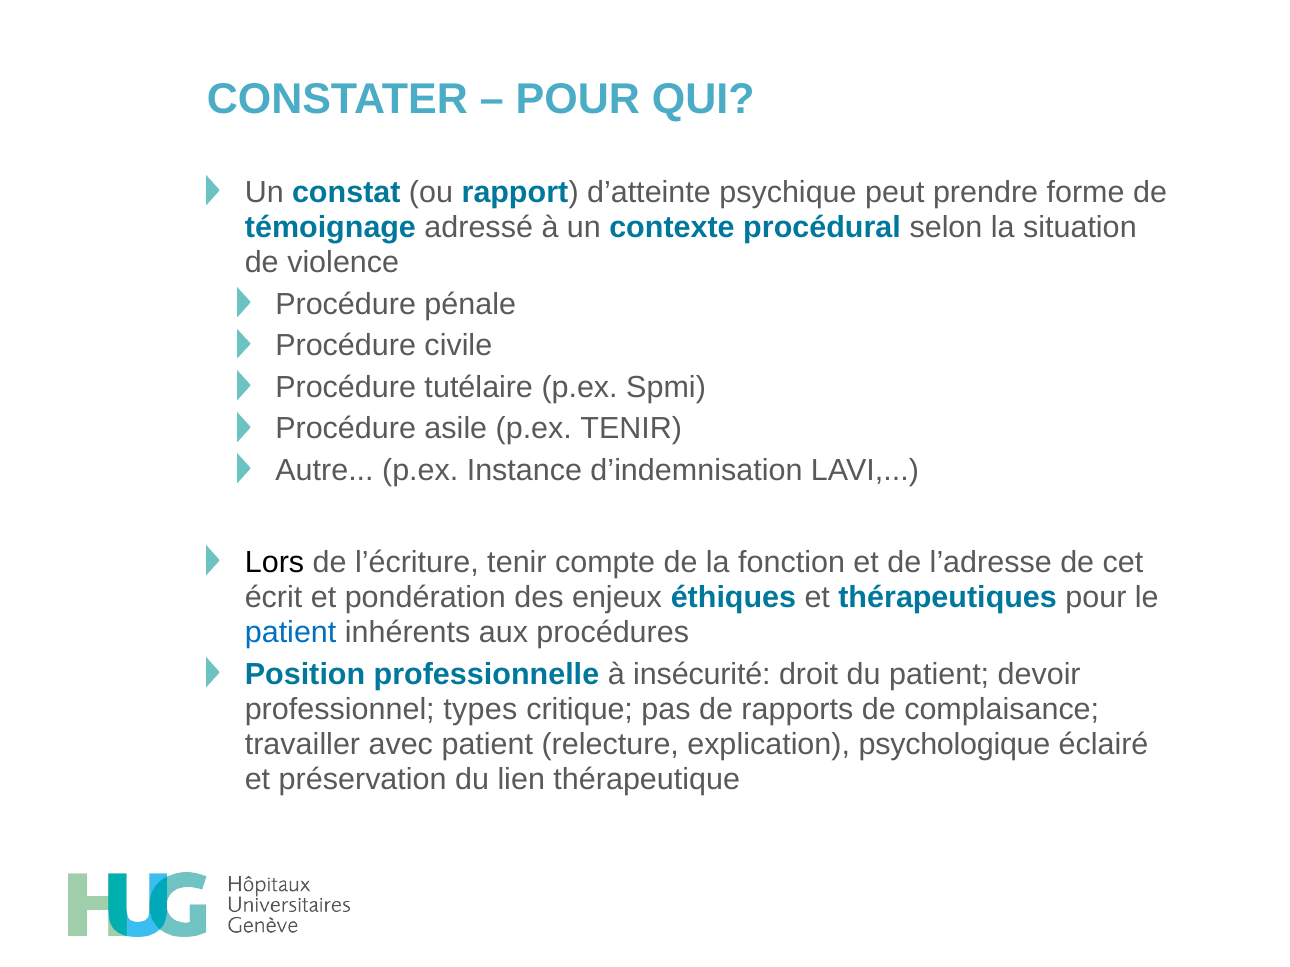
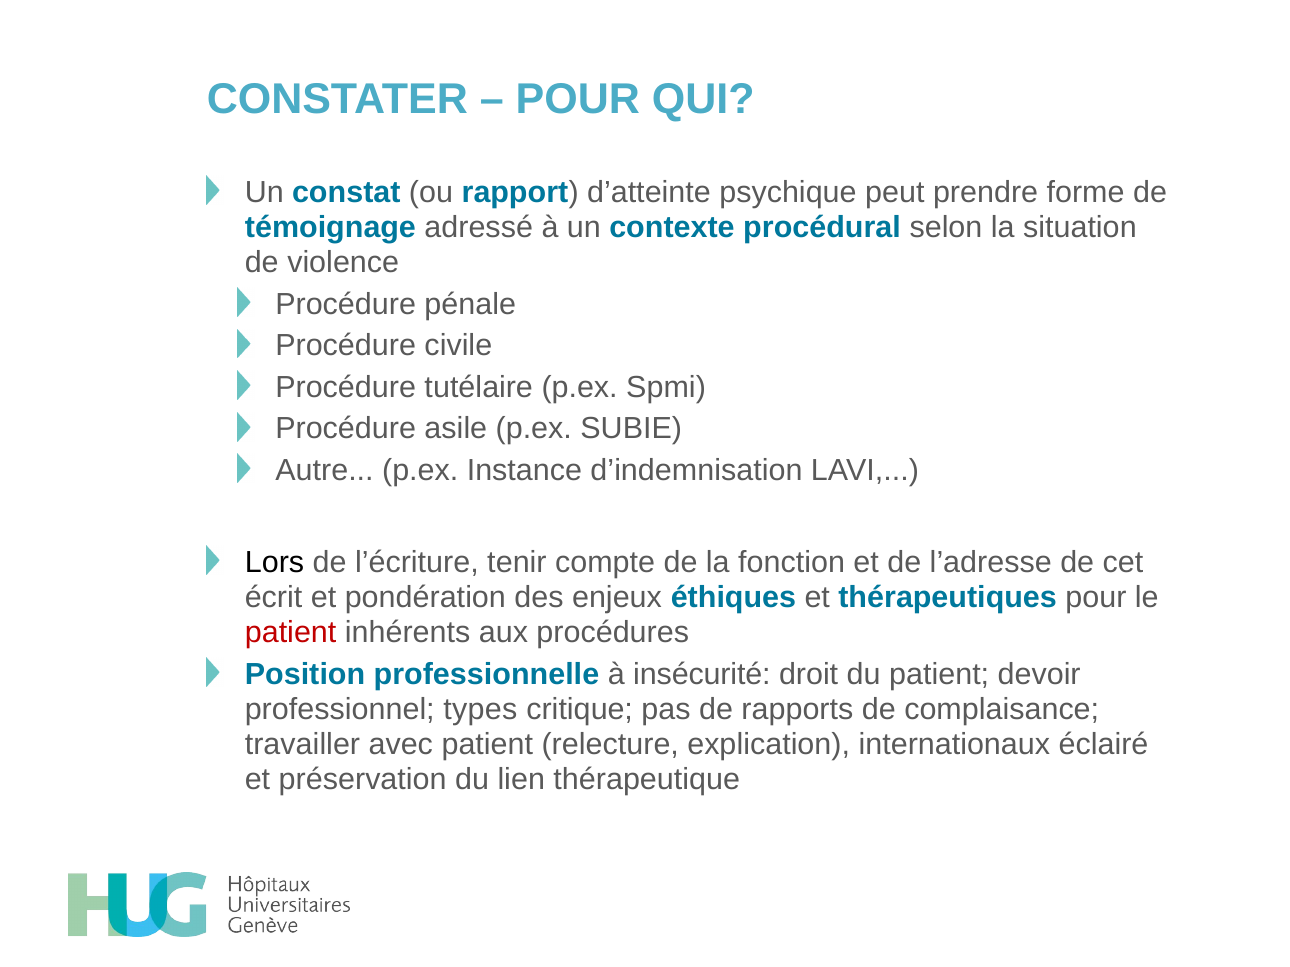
p.ex TENIR: TENIR -> SUBIE
patient at (291, 633) colour: blue -> red
psychologique: psychologique -> internationaux
